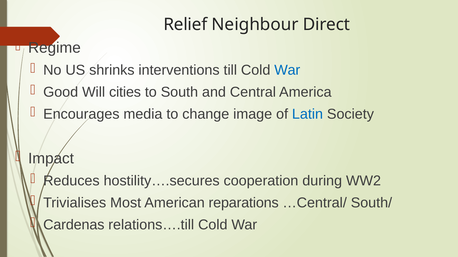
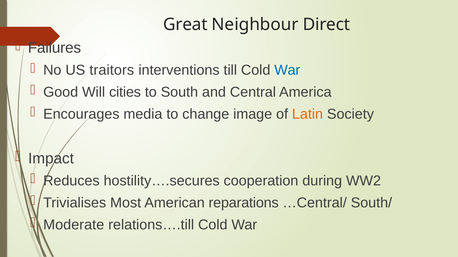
Relief: Relief -> Great
Regime: Regime -> Failures
shrinks: shrinks -> traitors
Latin colour: blue -> orange
Cardenas: Cardenas -> Moderate
